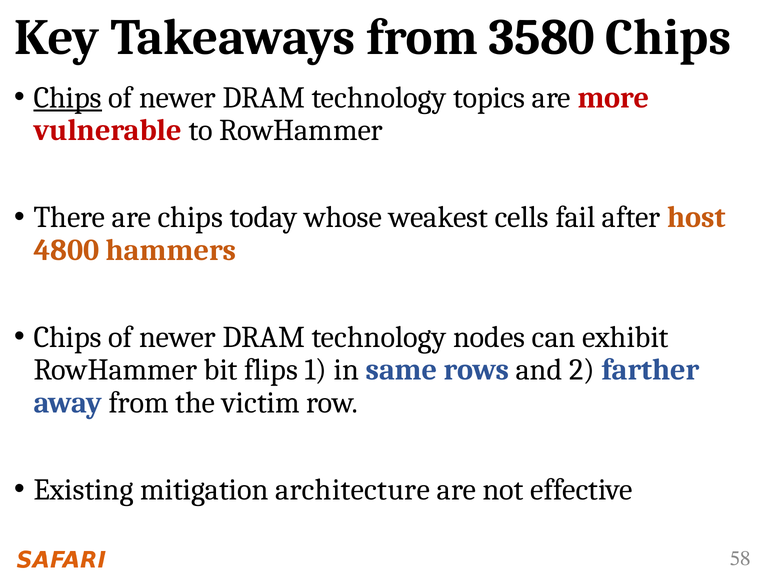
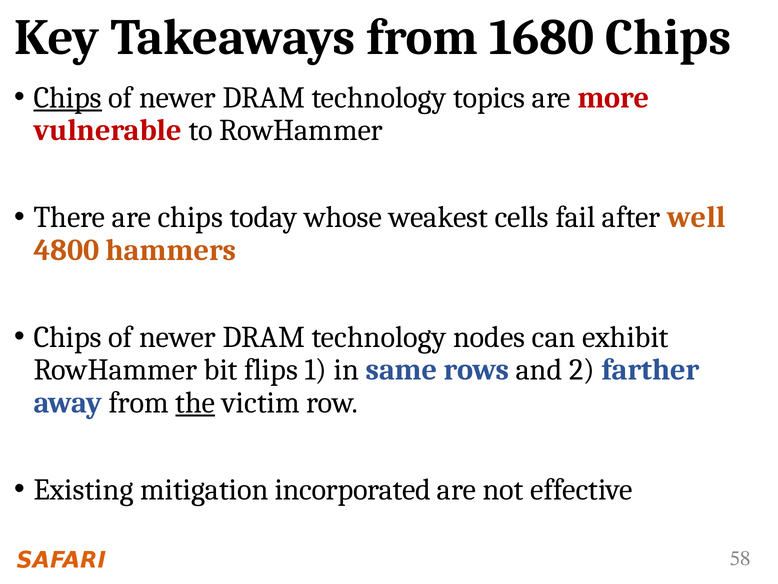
3580: 3580 -> 1680
host: host -> well
the underline: none -> present
architecture: architecture -> incorporated
